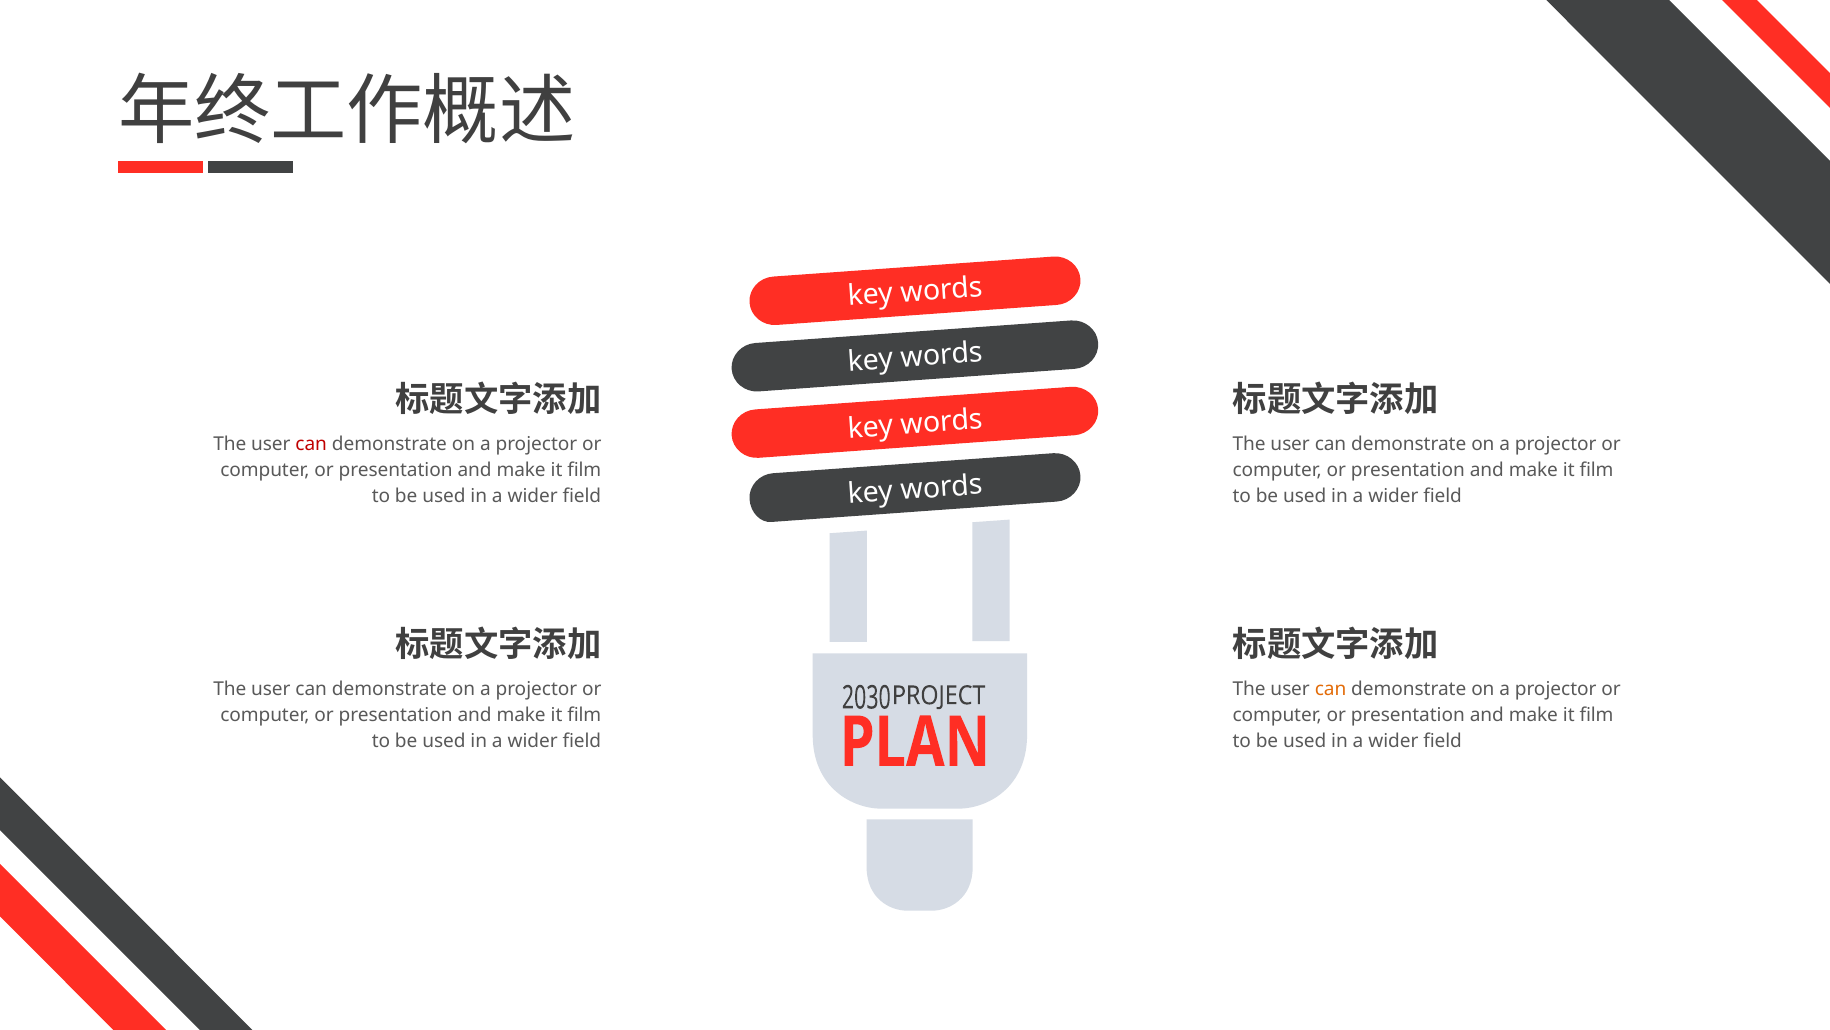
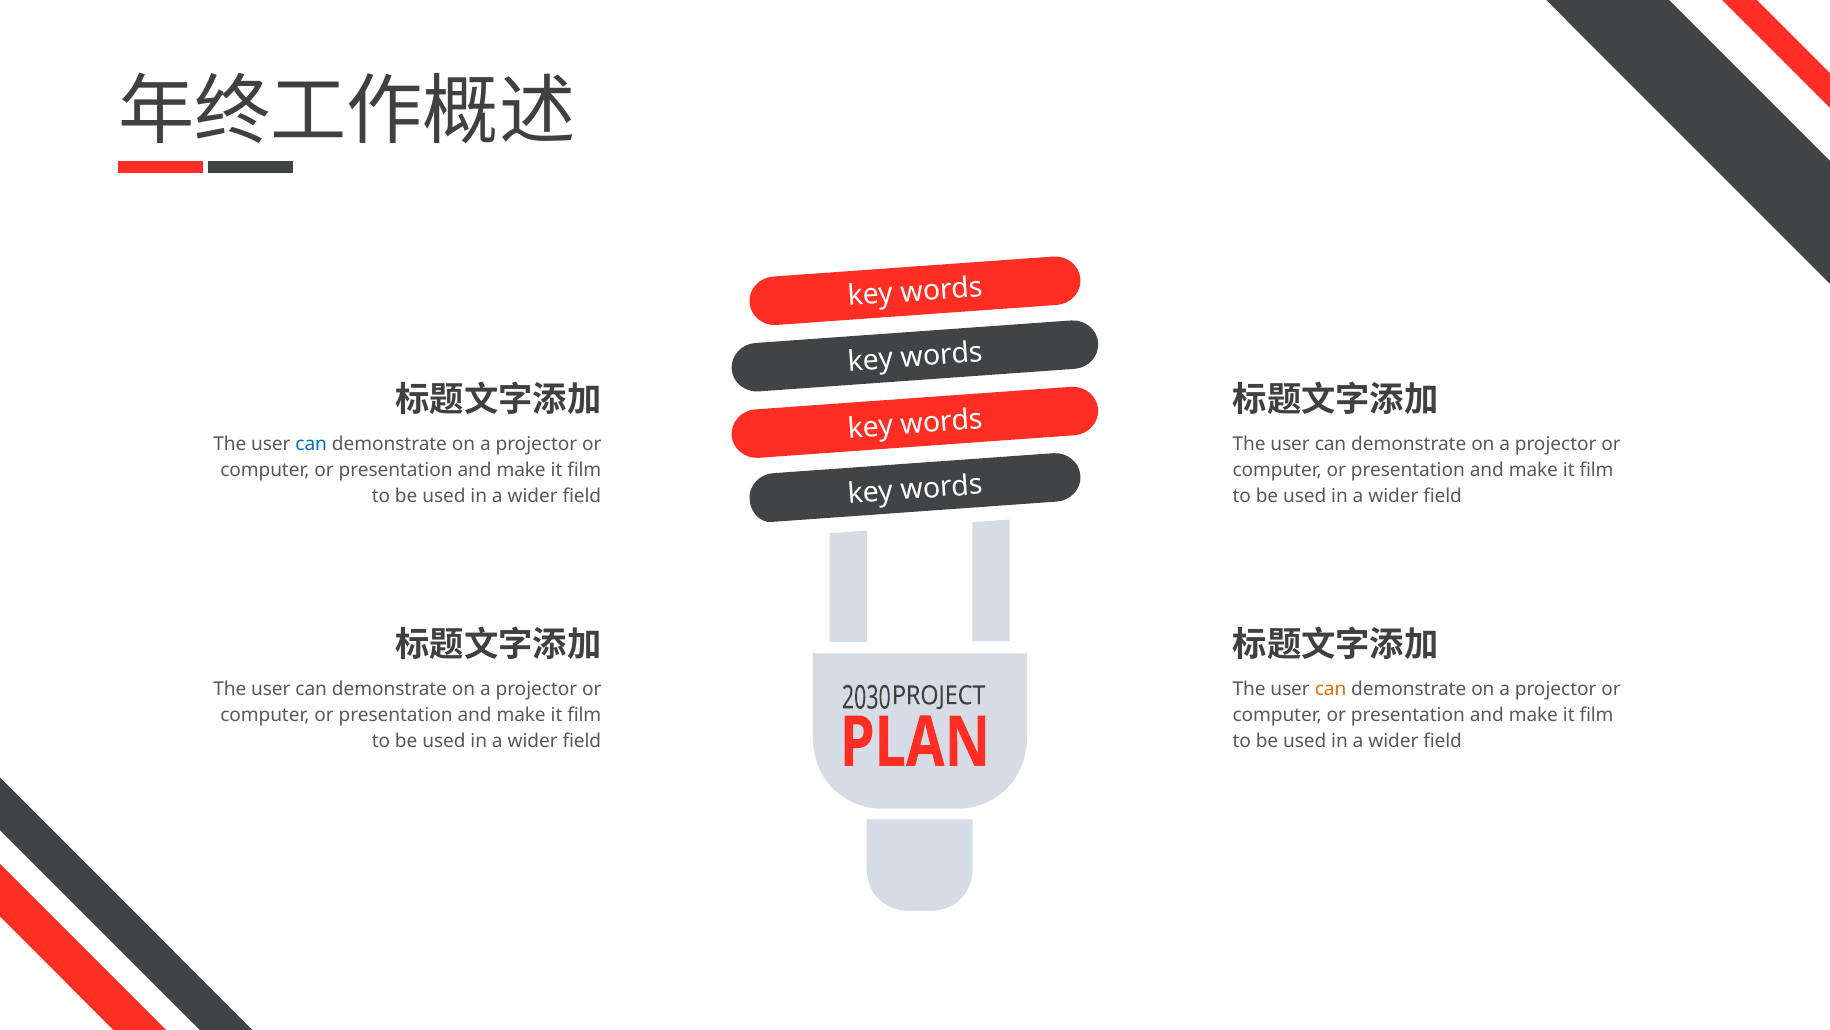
can at (311, 444) colour: red -> blue
